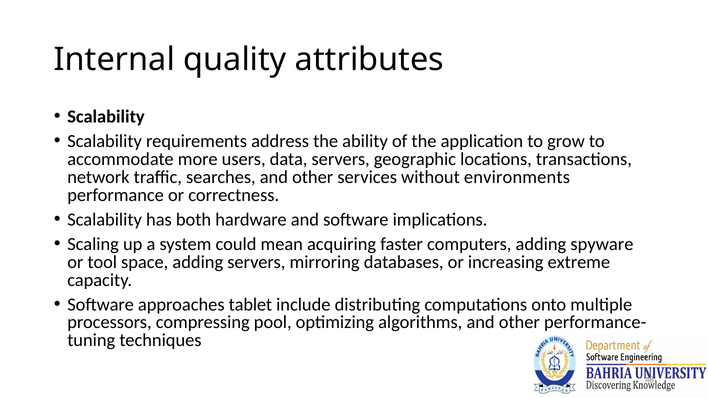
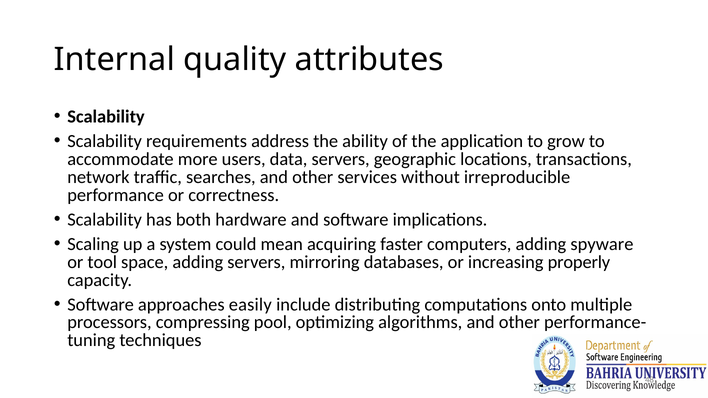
environments: environments -> irreproducible
extreme: extreme -> properly
tablet: tablet -> easily
